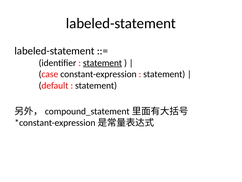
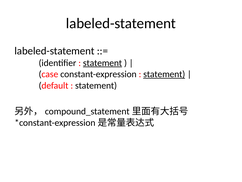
statement at (164, 74) underline: none -> present
